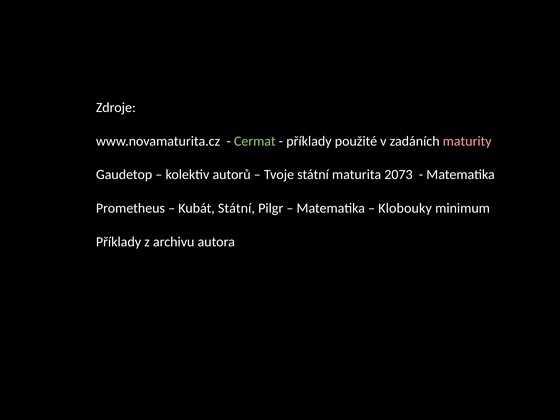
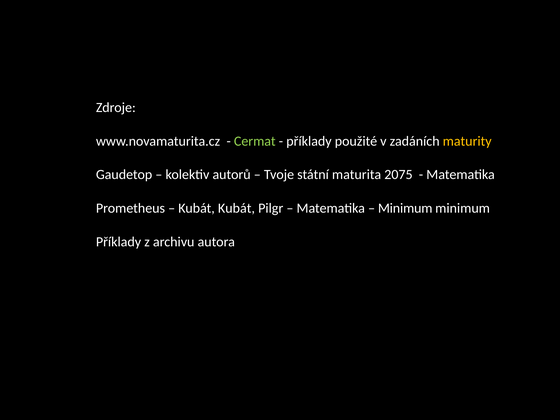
maturity colour: pink -> yellow
2073: 2073 -> 2075
Kubát Státní: Státní -> Kubát
Klobouky at (405, 208): Klobouky -> Minimum
